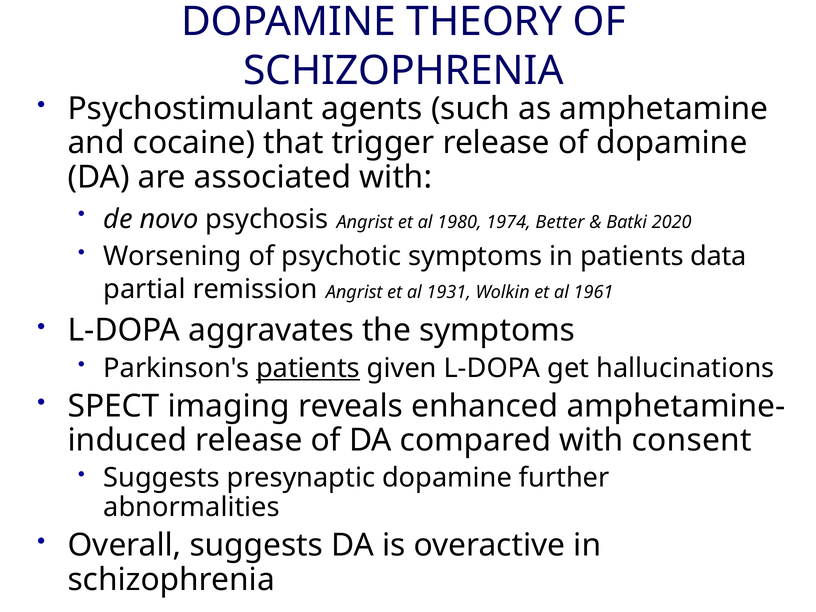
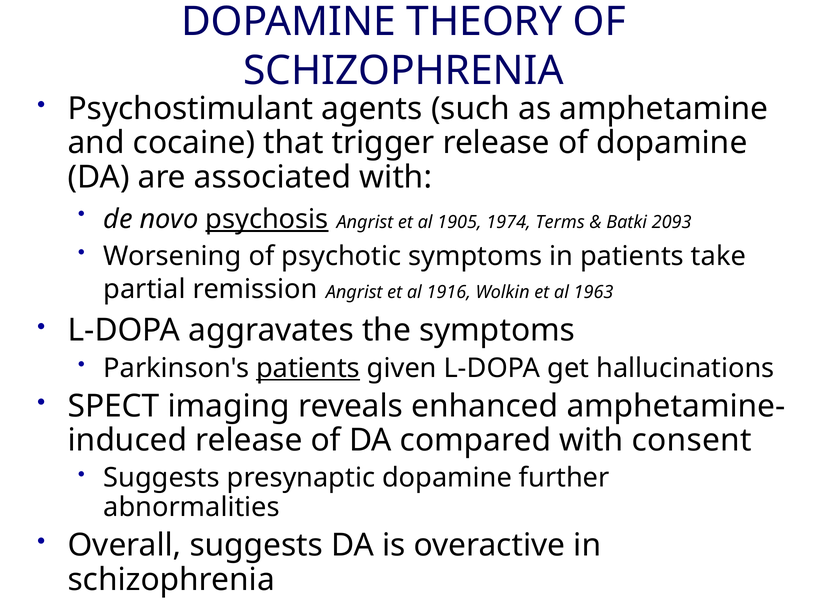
psychosis underline: none -> present
1980: 1980 -> 1905
Better: Better -> Terms
2020: 2020 -> 2093
data: data -> take
1931: 1931 -> 1916
1961: 1961 -> 1963
